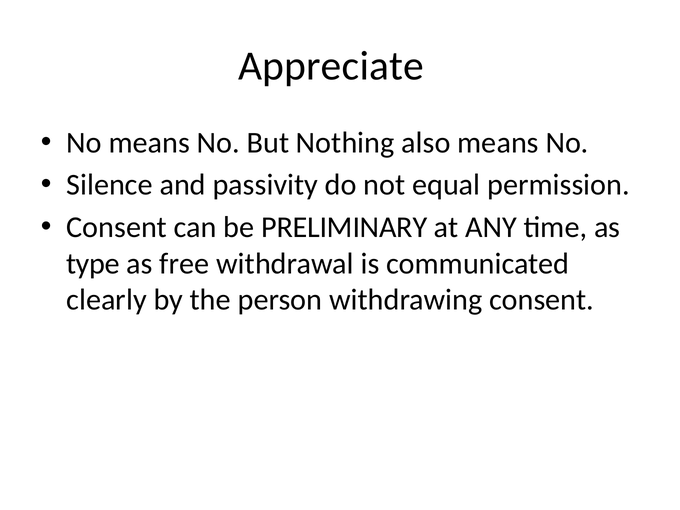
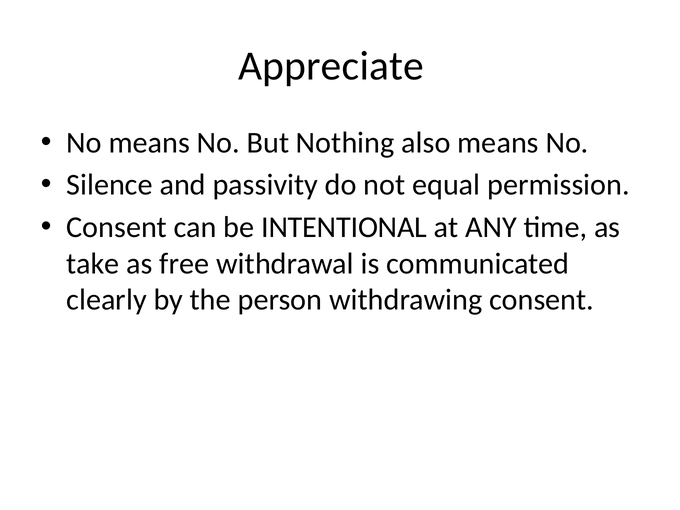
PRELIMINARY: PRELIMINARY -> INTENTIONAL
type: type -> take
